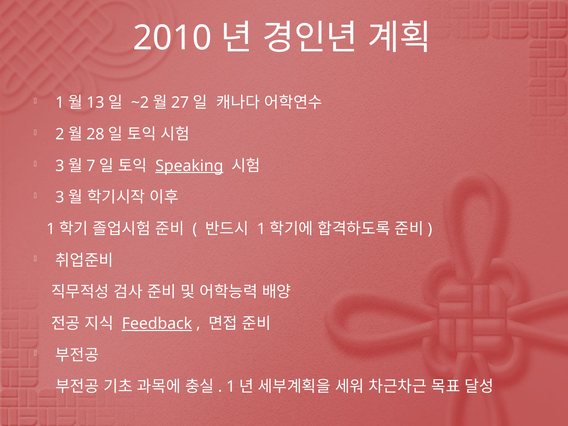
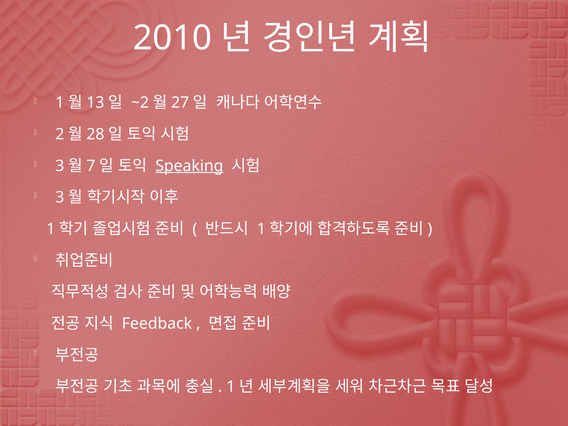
Feedback underline: present -> none
